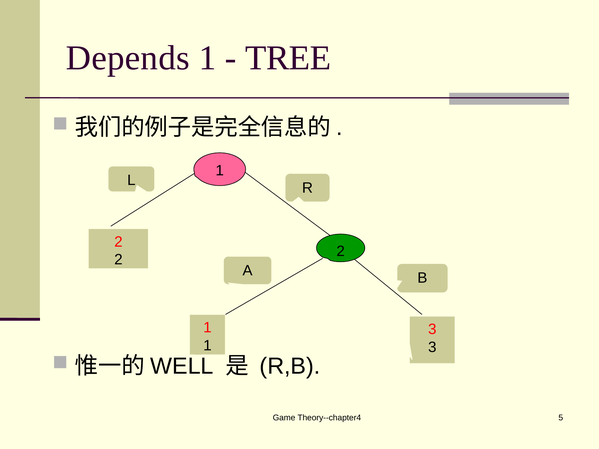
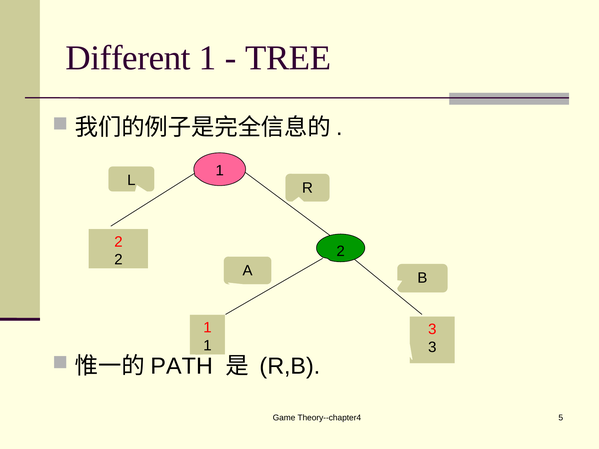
Depends: Depends -> Different
WELL: WELL -> PATH
